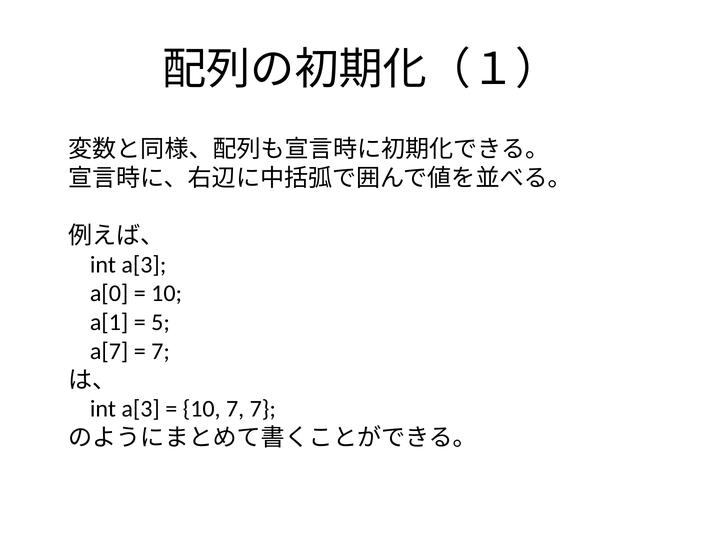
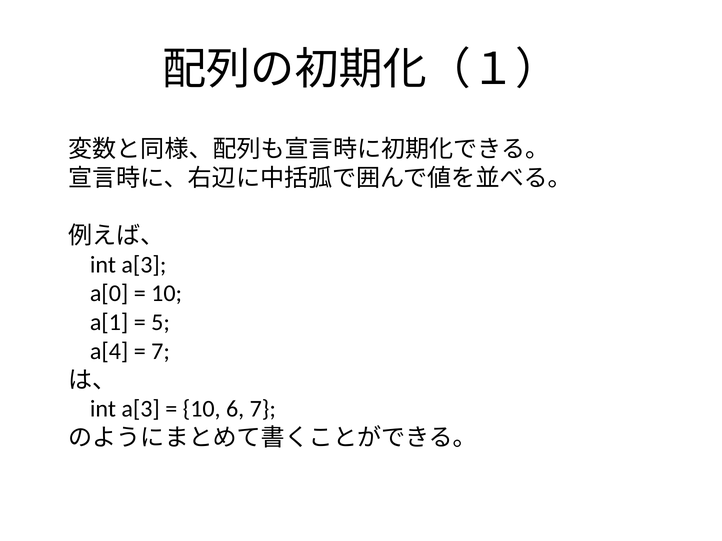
a[7: a[7 -> a[4
10 7: 7 -> 6
